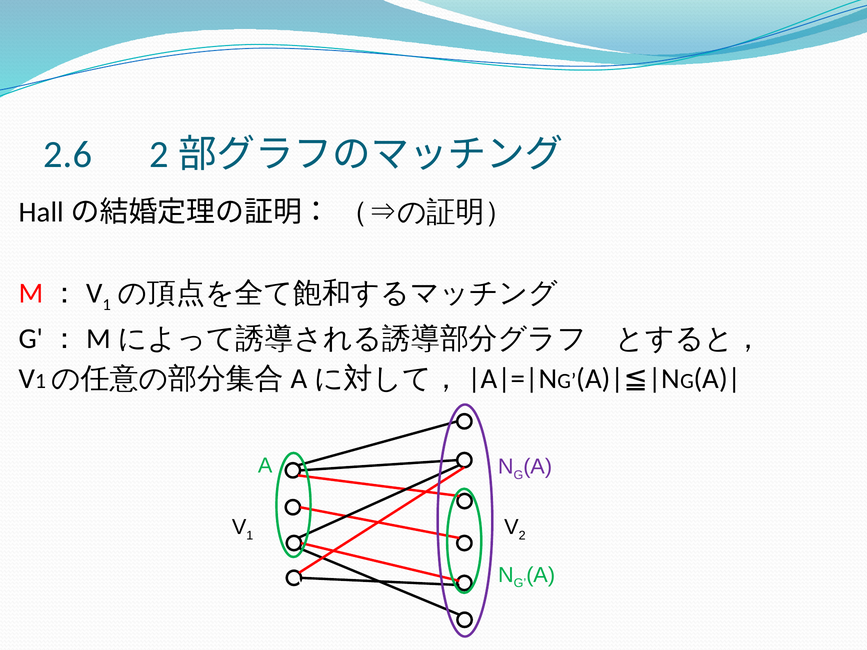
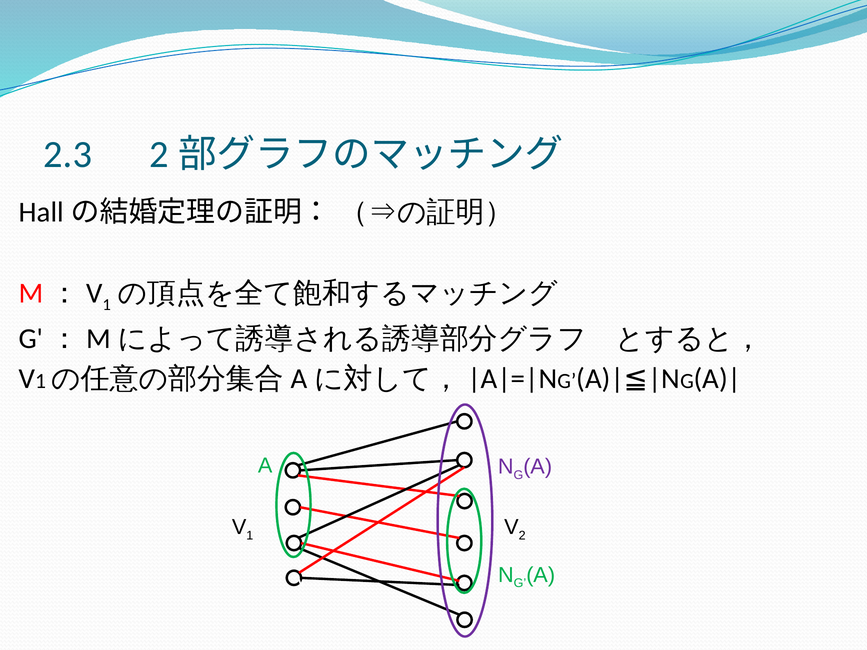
2.6: 2.6 -> 2.3
